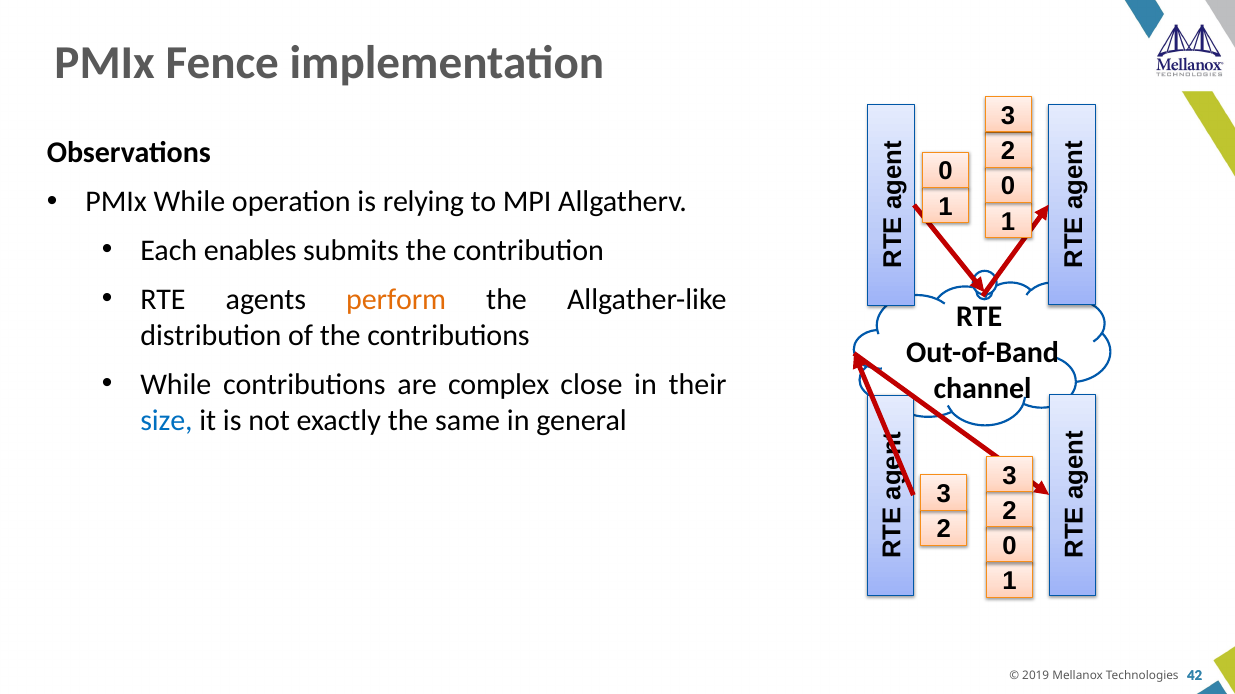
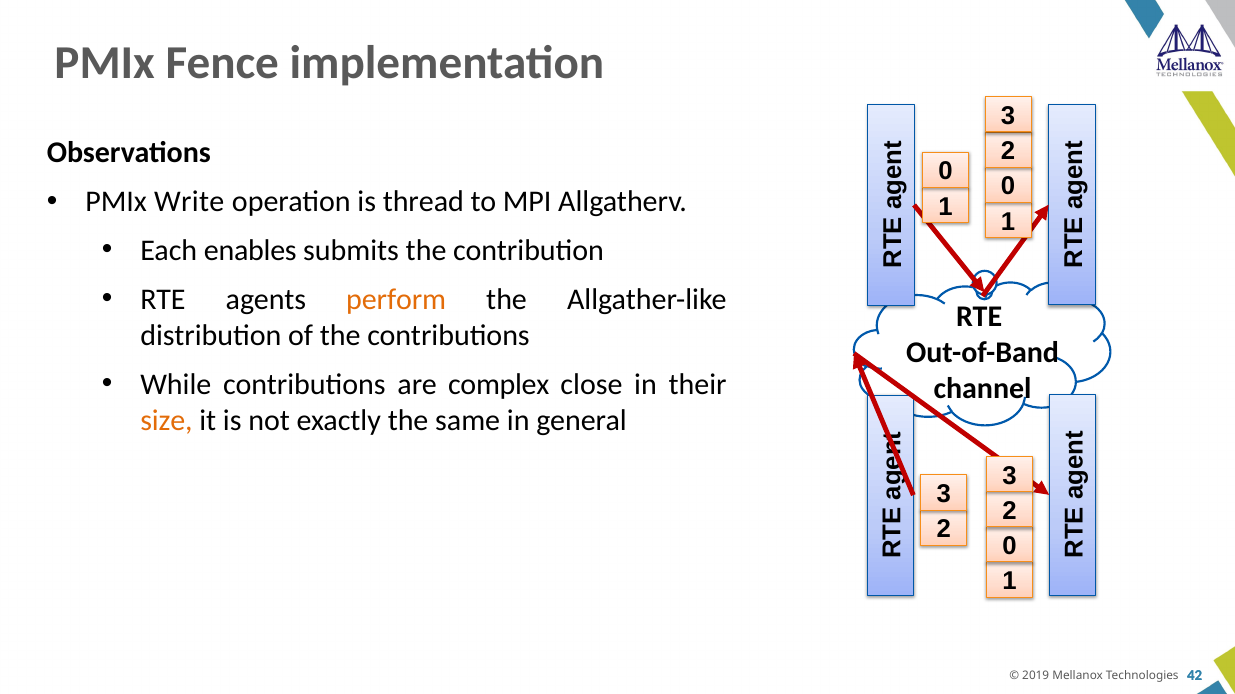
PMIx While: While -> Write
relying: relying -> thread
size colour: blue -> orange
